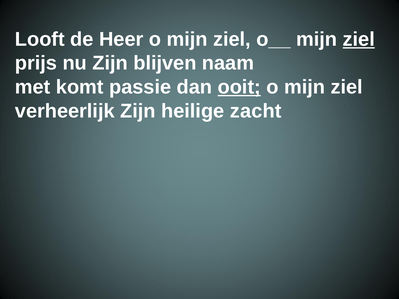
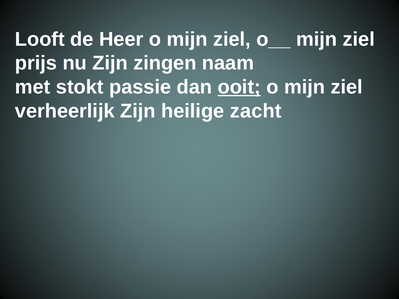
ziel at (359, 39) underline: present -> none
blijven: blijven -> zingen
komt: komt -> stokt
